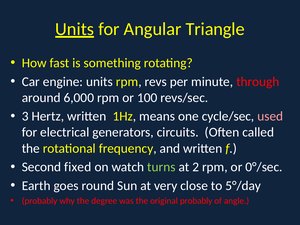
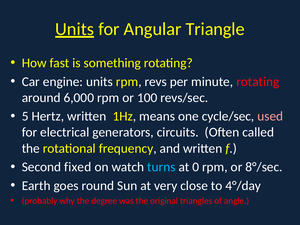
minute through: through -> rotating
3: 3 -> 5
turns colour: light green -> light blue
2: 2 -> 0
0°/sec: 0°/sec -> 8°/sec
5°/day: 5°/day -> 4°/day
original probably: probably -> triangles
